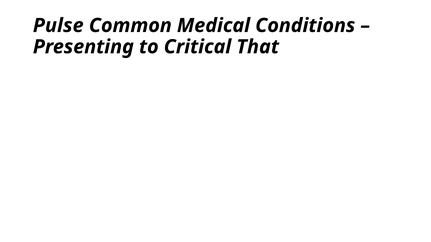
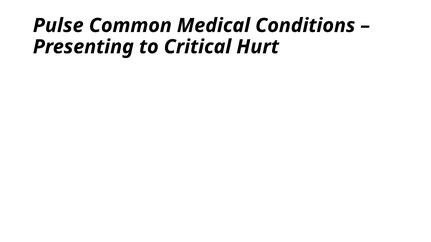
That: That -> Hurt
